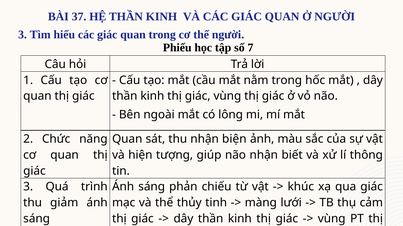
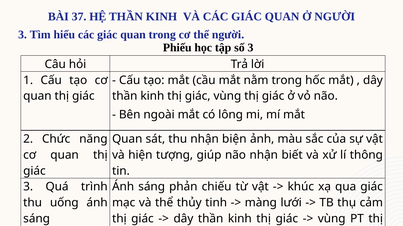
số 7: 7 -> 3
giảm: giảm -> uống
